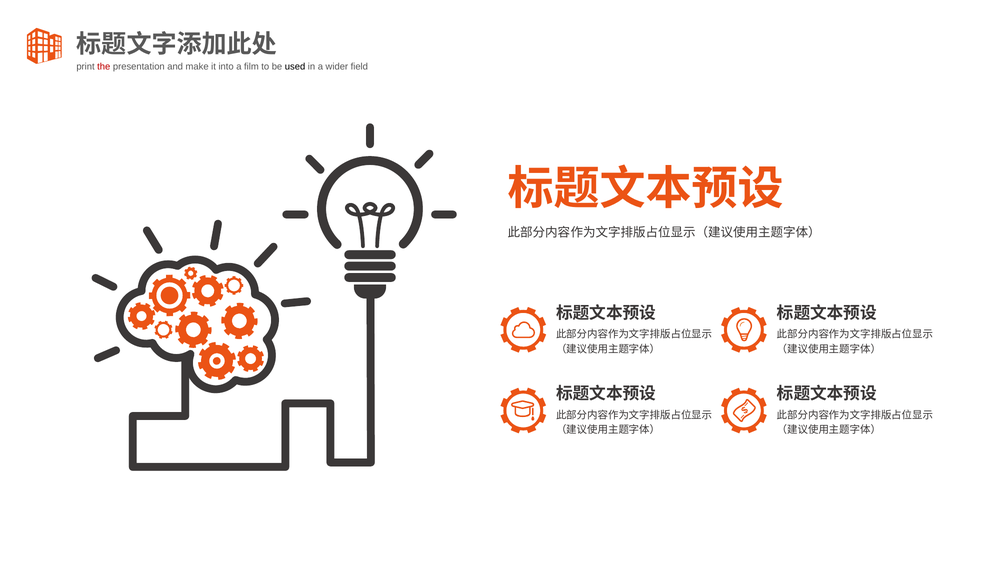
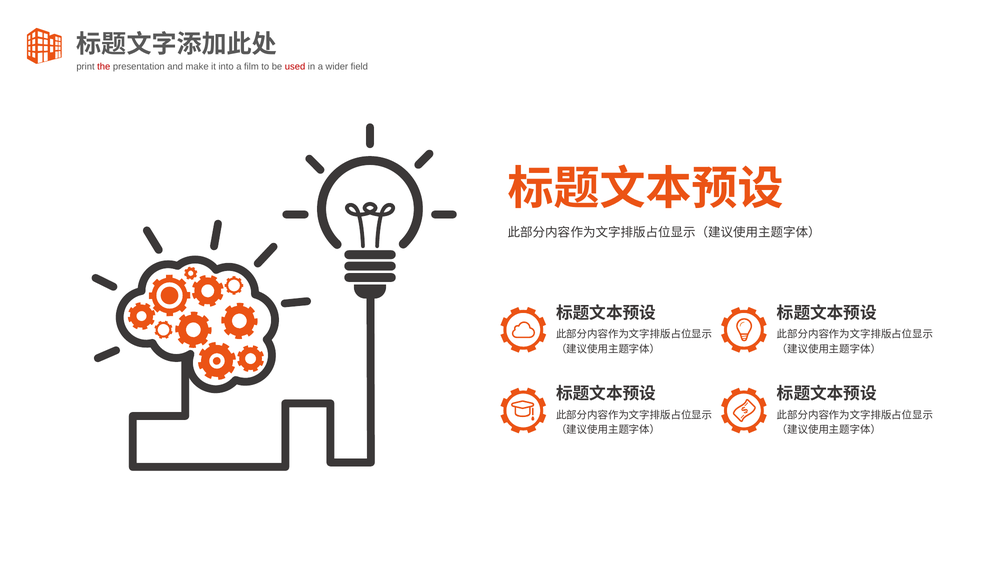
used colour: black -> red
